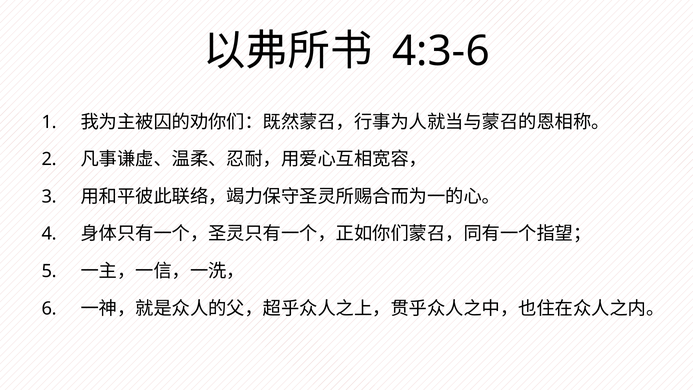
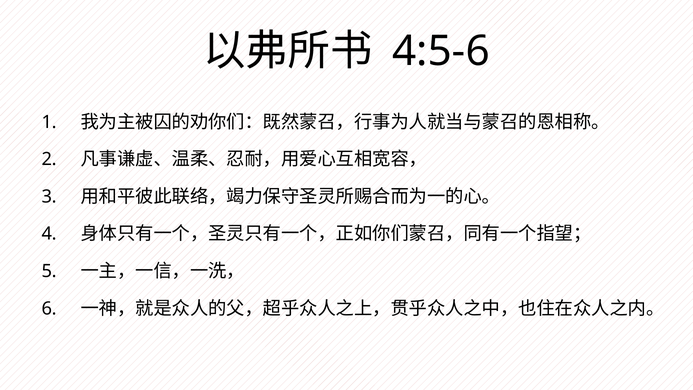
4:3-6: 4:3-6 -> 4:5-6
